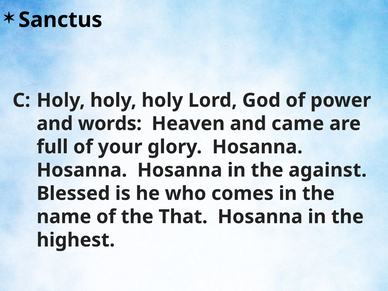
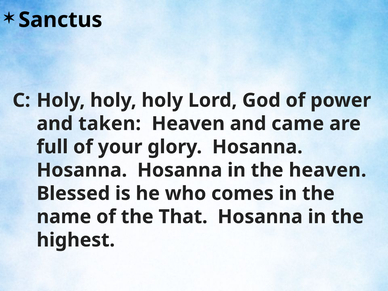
words: words -> taken
the against: against -> heaven
